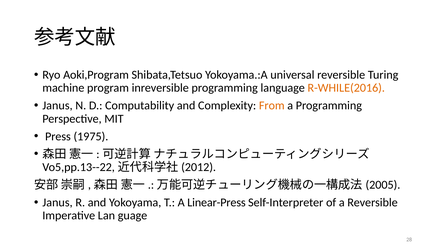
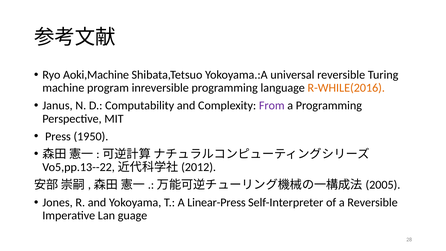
Aoki,Program: Aoki,Program -> Aoki,Machine
From colour: orange -> purple
1975: 1975 -> 1950
Janus at (58, 202): Janus -> Jones
